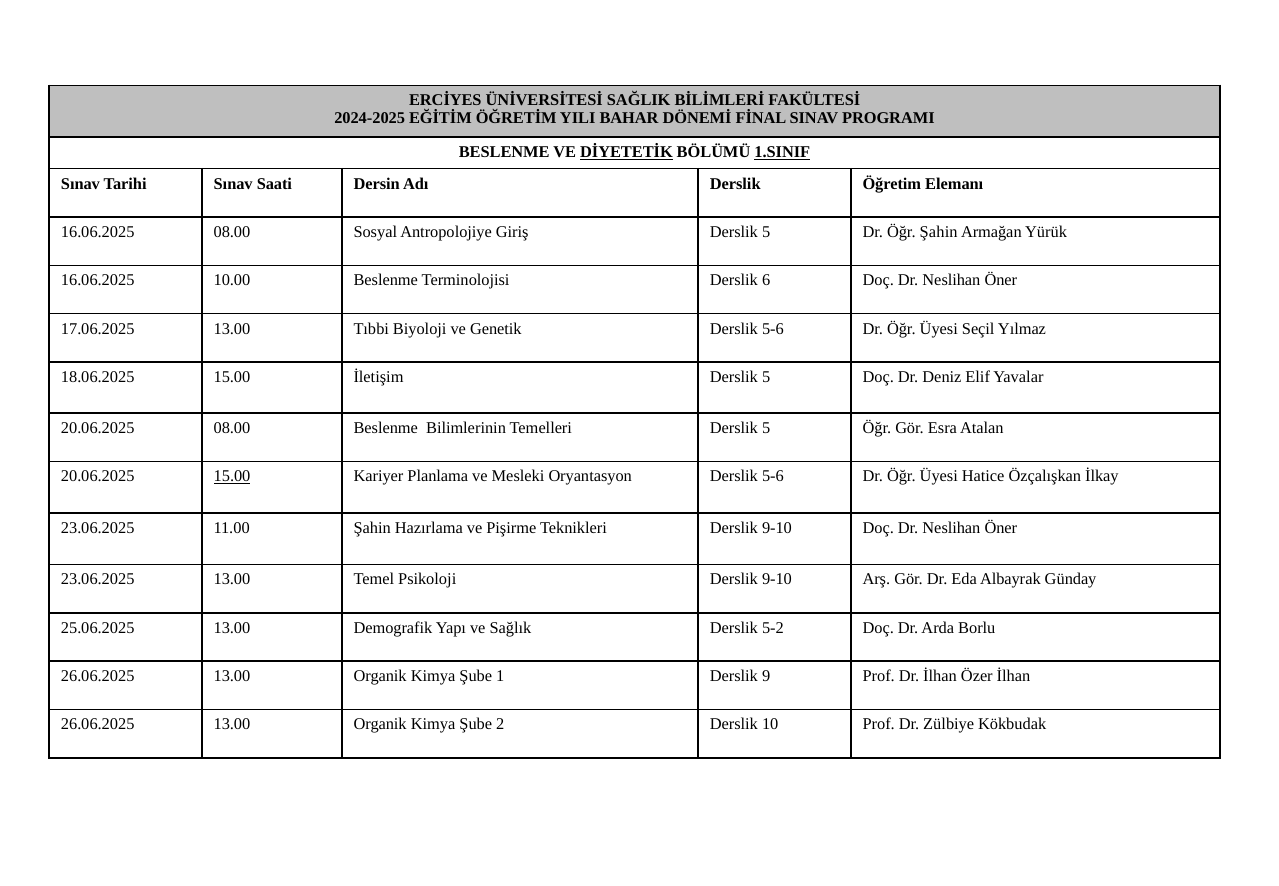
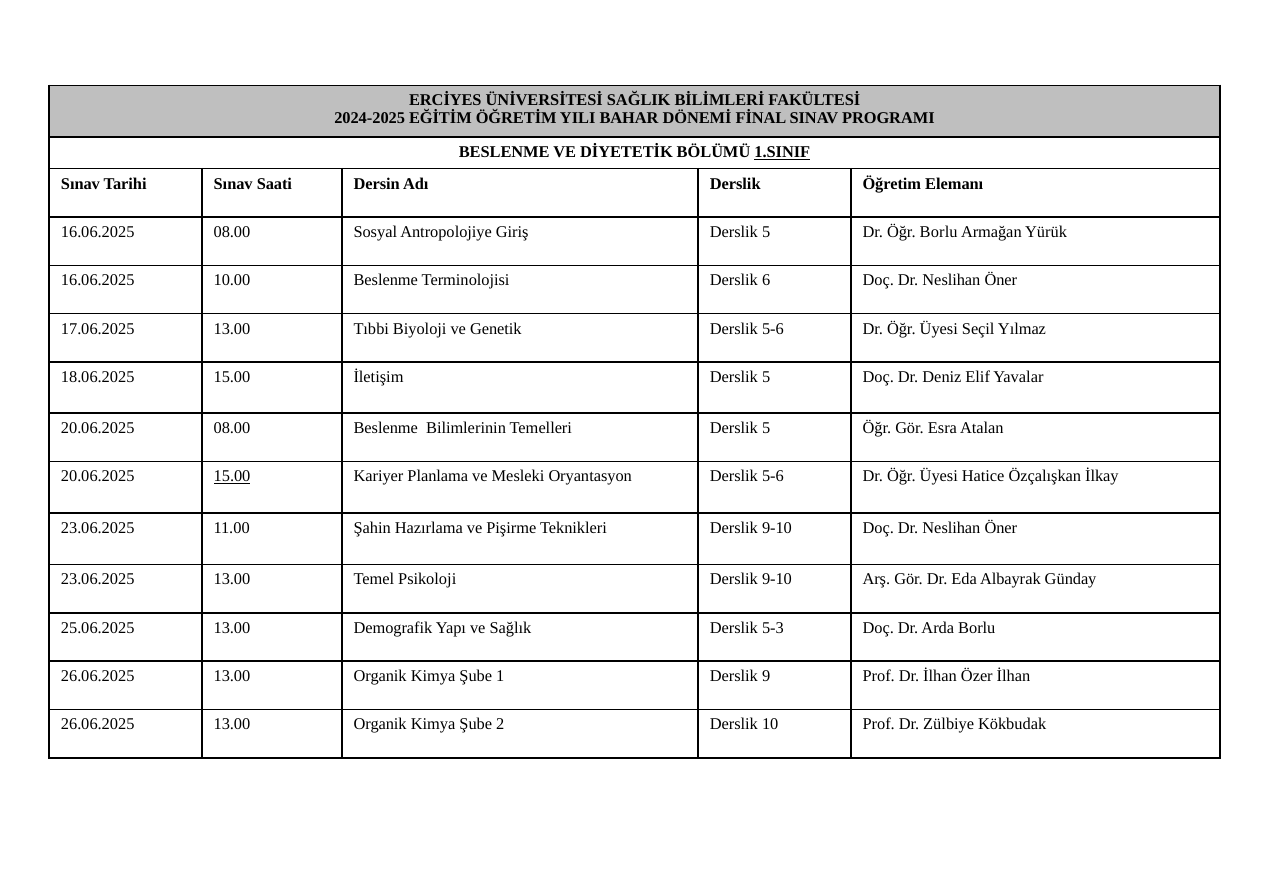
DİYETETİK underline: present -> none
Öğr Şahin: Şahin -> Borlu
5-2: 5-2 -> 5-3
